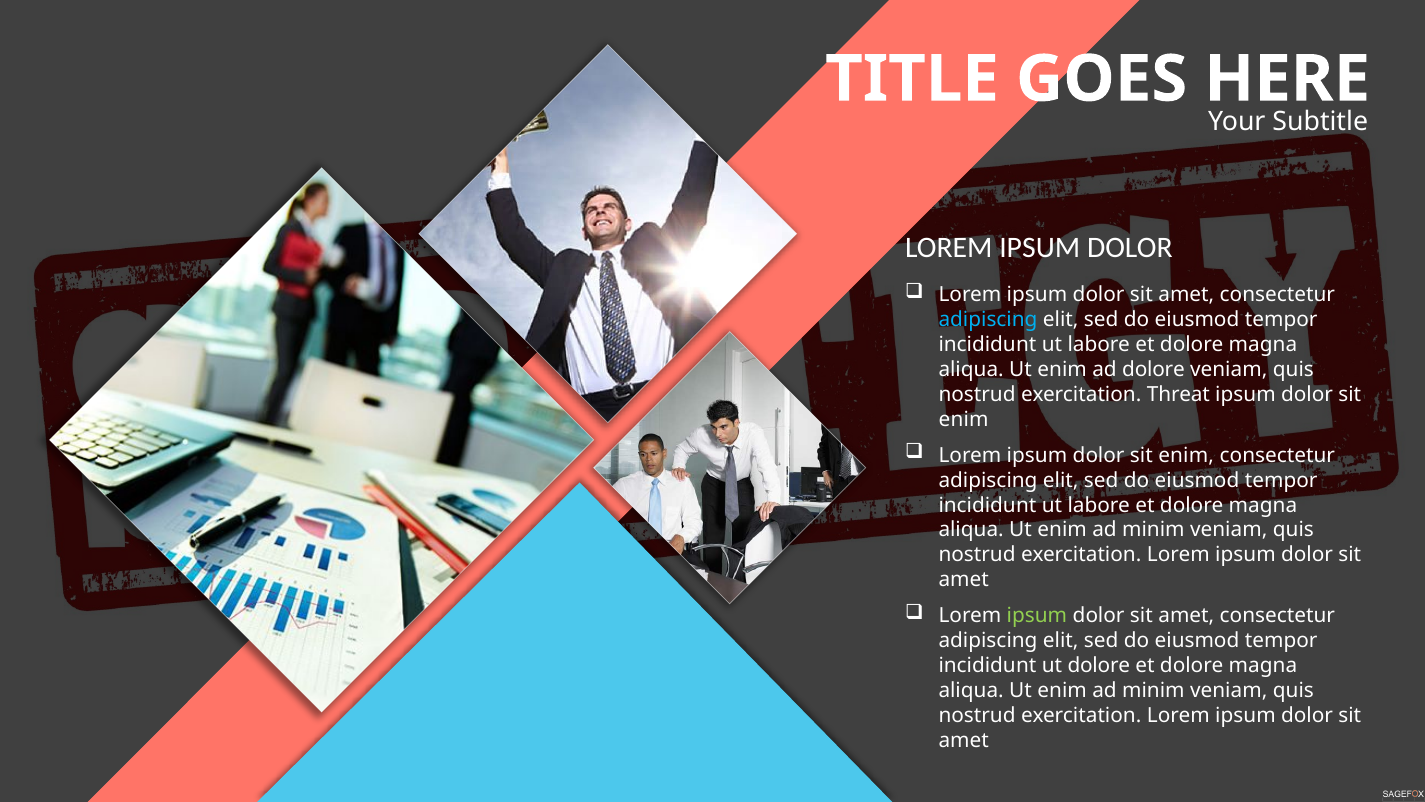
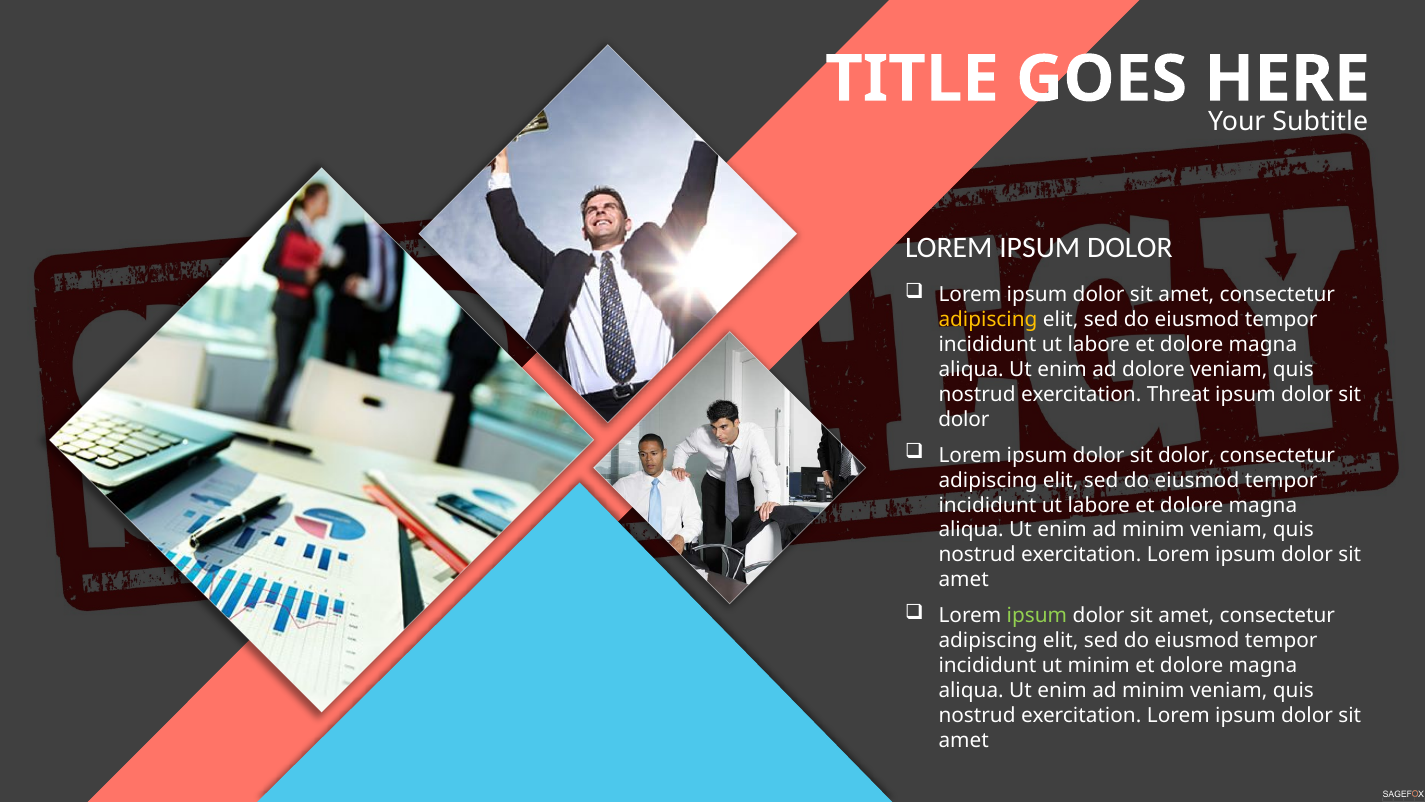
adipiscing at (988, 320) colour: light blue -> yellow
enim at (964, 419): enim -> dolor
enim at (1186, 455): enim -> dolor
ut dolore: dolore -> minim
